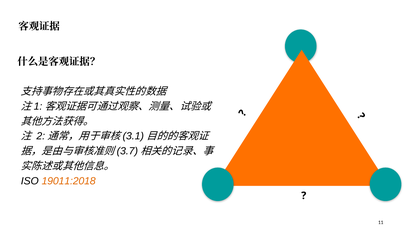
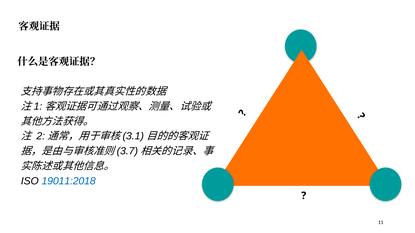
19011:2018 colour: orange -> blue
